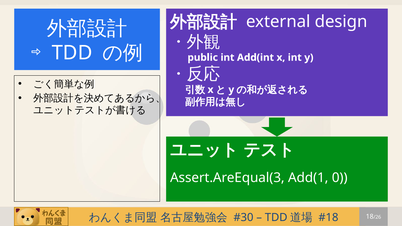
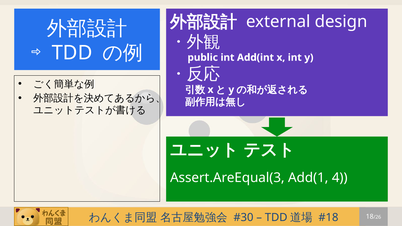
0: 0 -> 4
